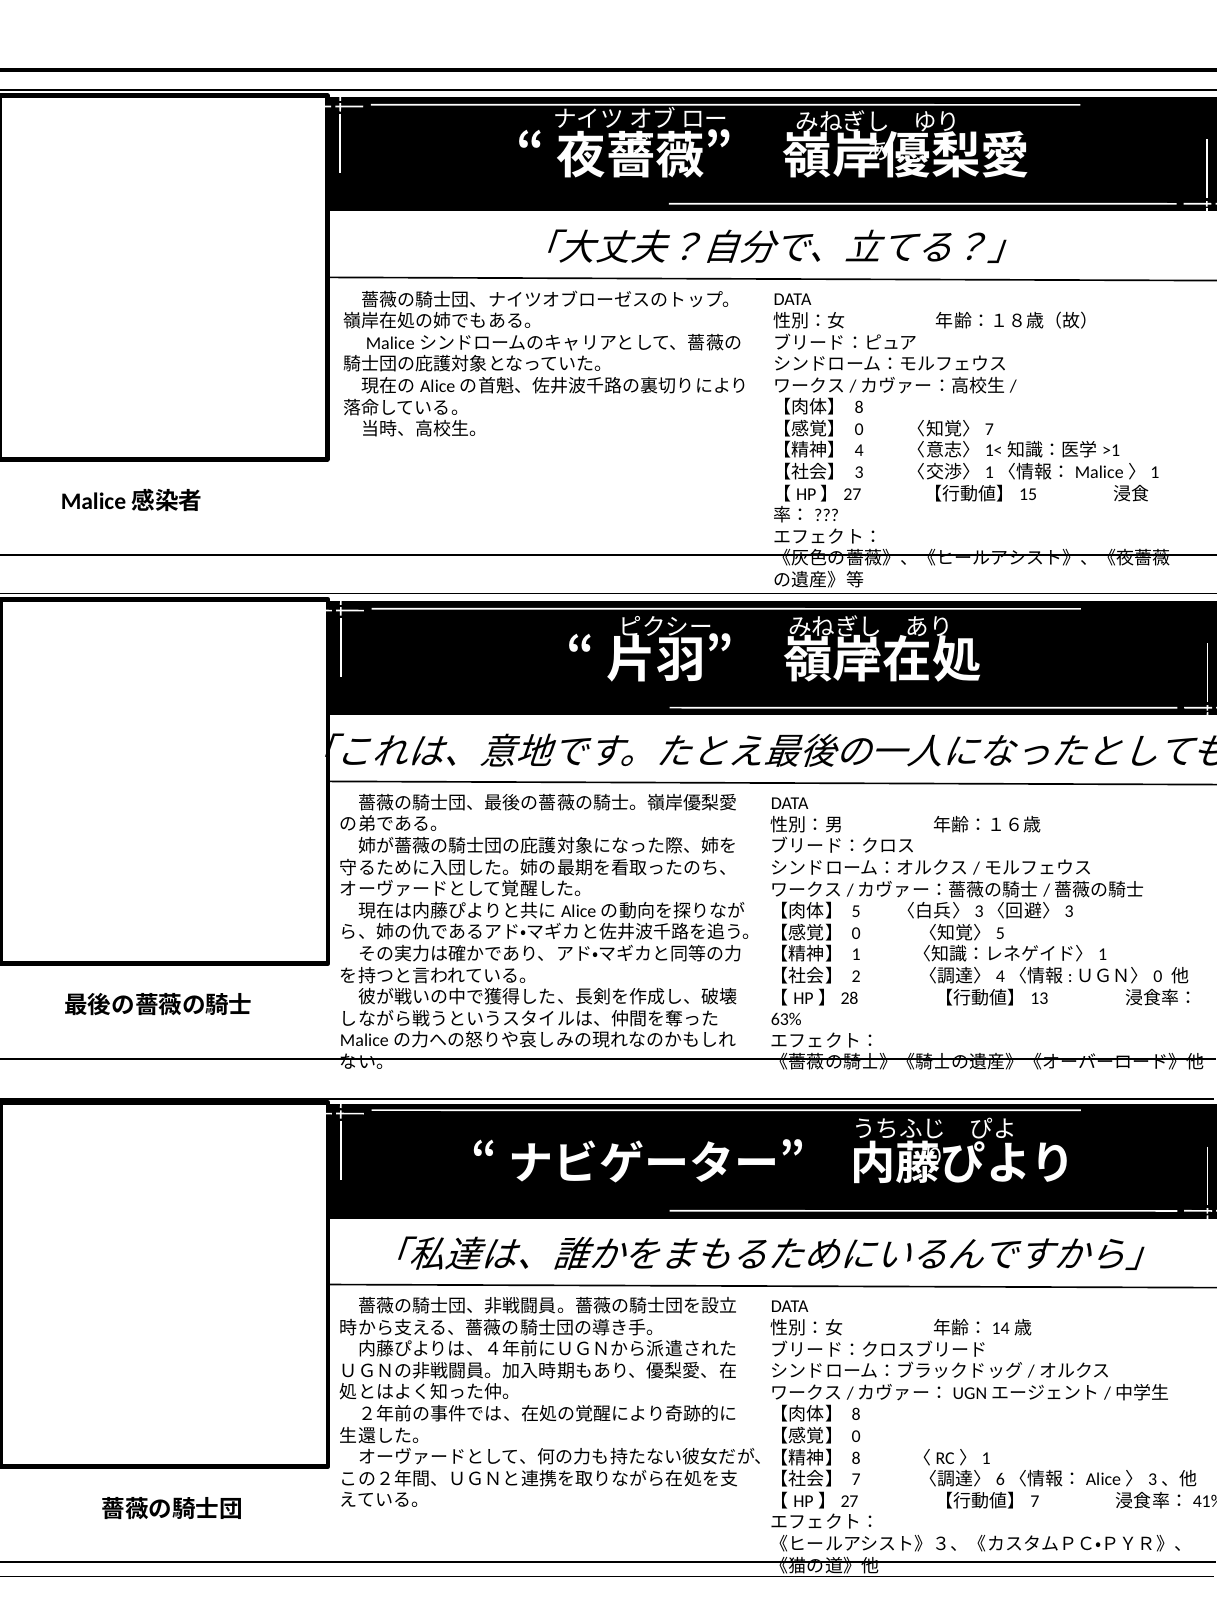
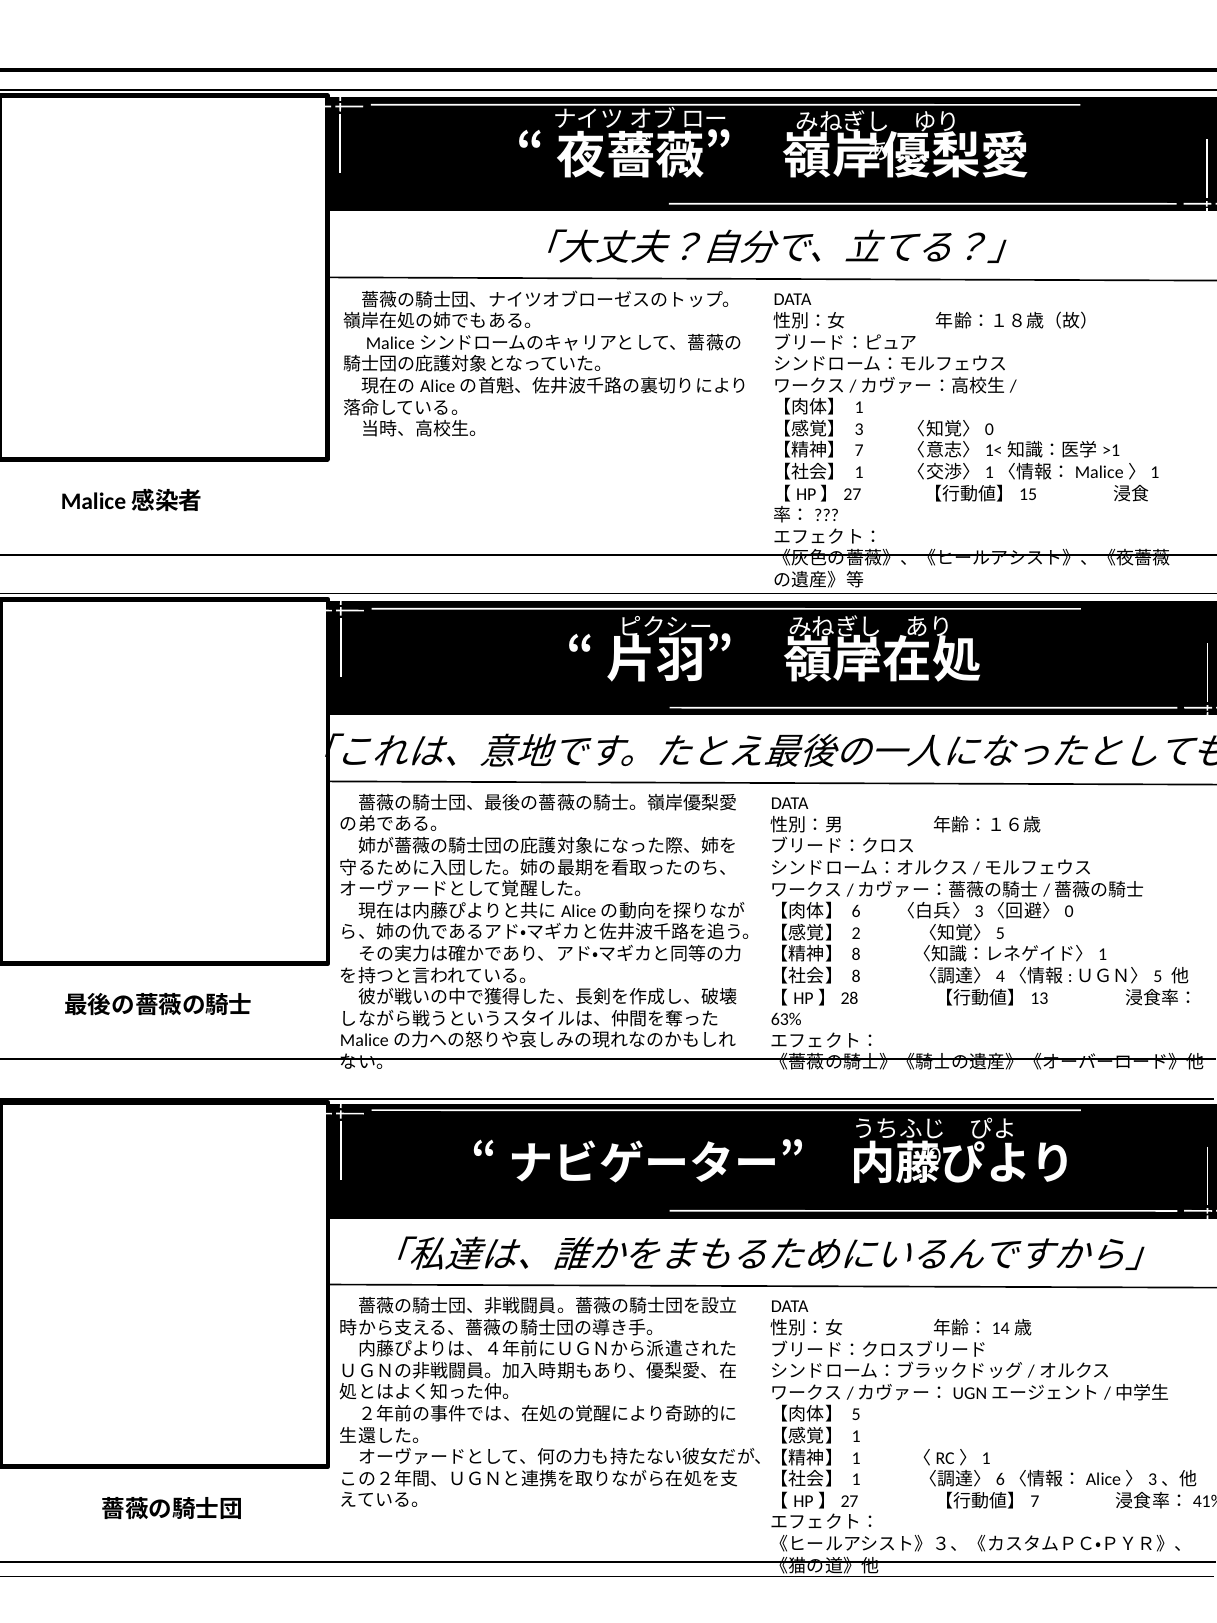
8 at (859, 408): 8 -> 1
0 at (859, 429): 0 -> 3
7 at (989, 429): 7 -> 0
4 at (859, 451): 4 -> 7
3 at (859, 473): 3 -> 1
5 at (856, 912): 5 -> 6
3 at (1069, 912): 3 -> 0
0 at (856, 933): 0 -> 2
1 at (856, 955): 1 -> 8
2 at (856, 976): 2 -> 8
0 at (1158, 976): 0 -> 5
8 at (856, 1415): 8 -> 5
0 at (856, 1436): 0 -> 1
8 at (856, 1458): 8 -> 1
7 at (856, 1479): 7 -> 1
